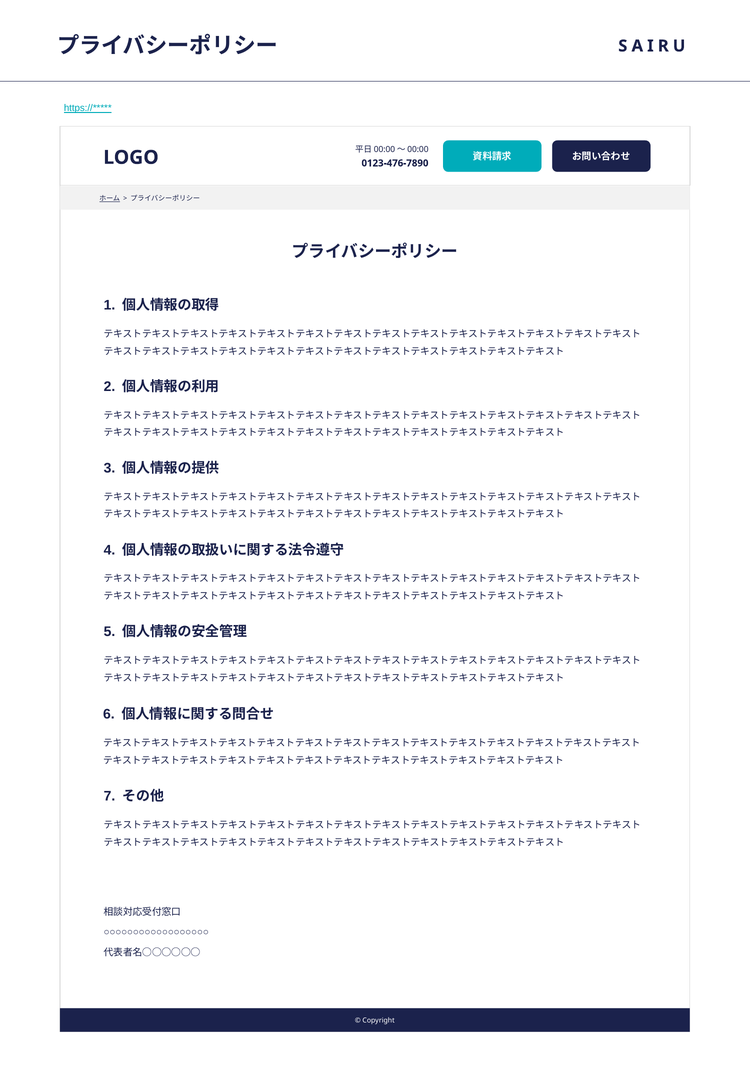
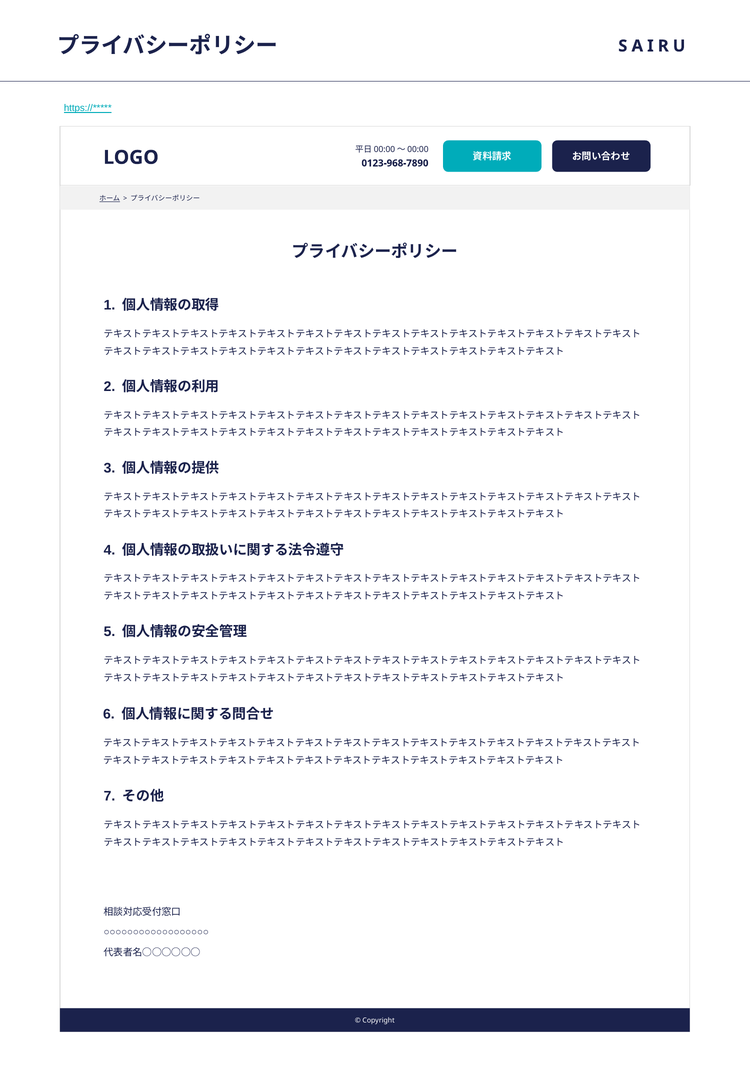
0123-476-7890: 0123-476-7890 -> 0123-968-7890
